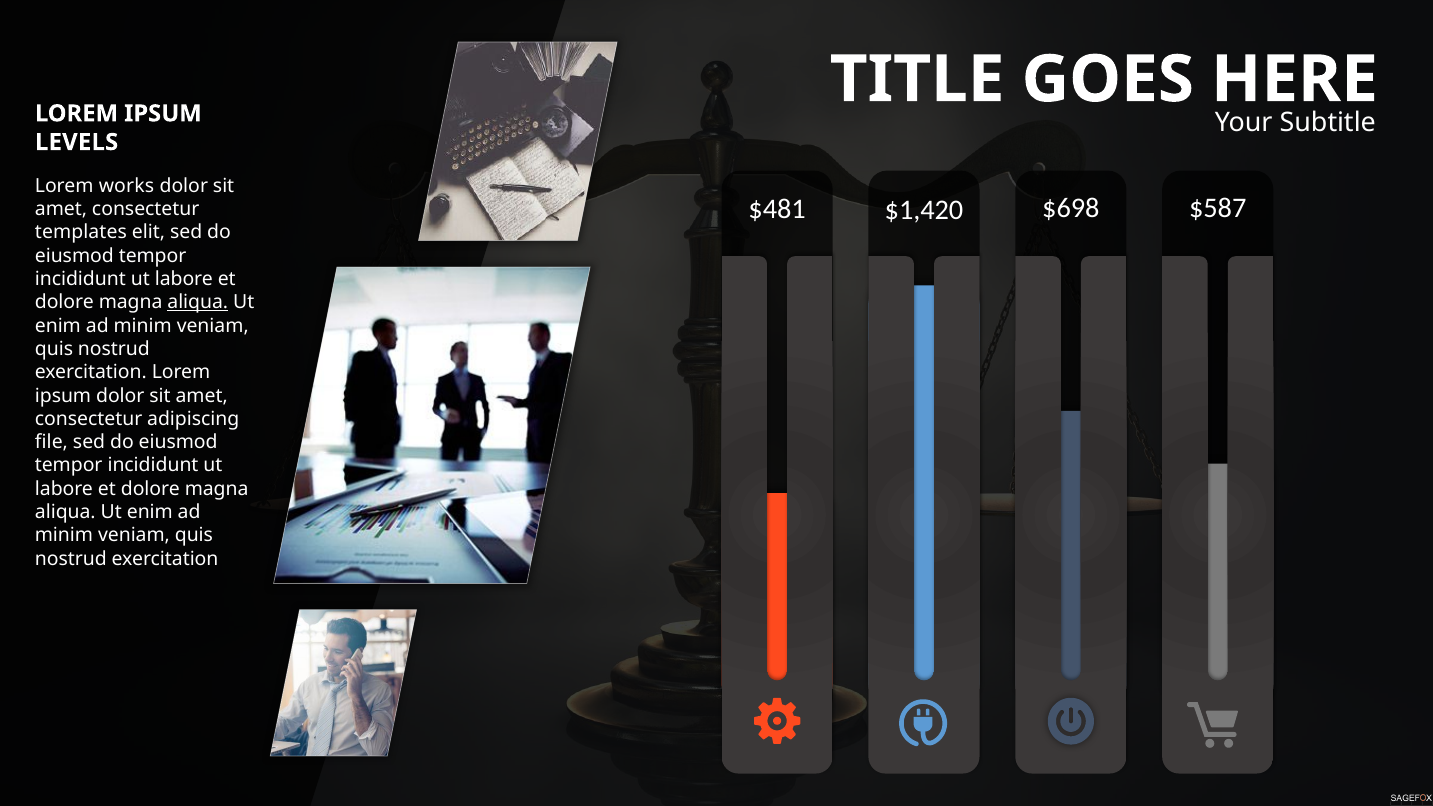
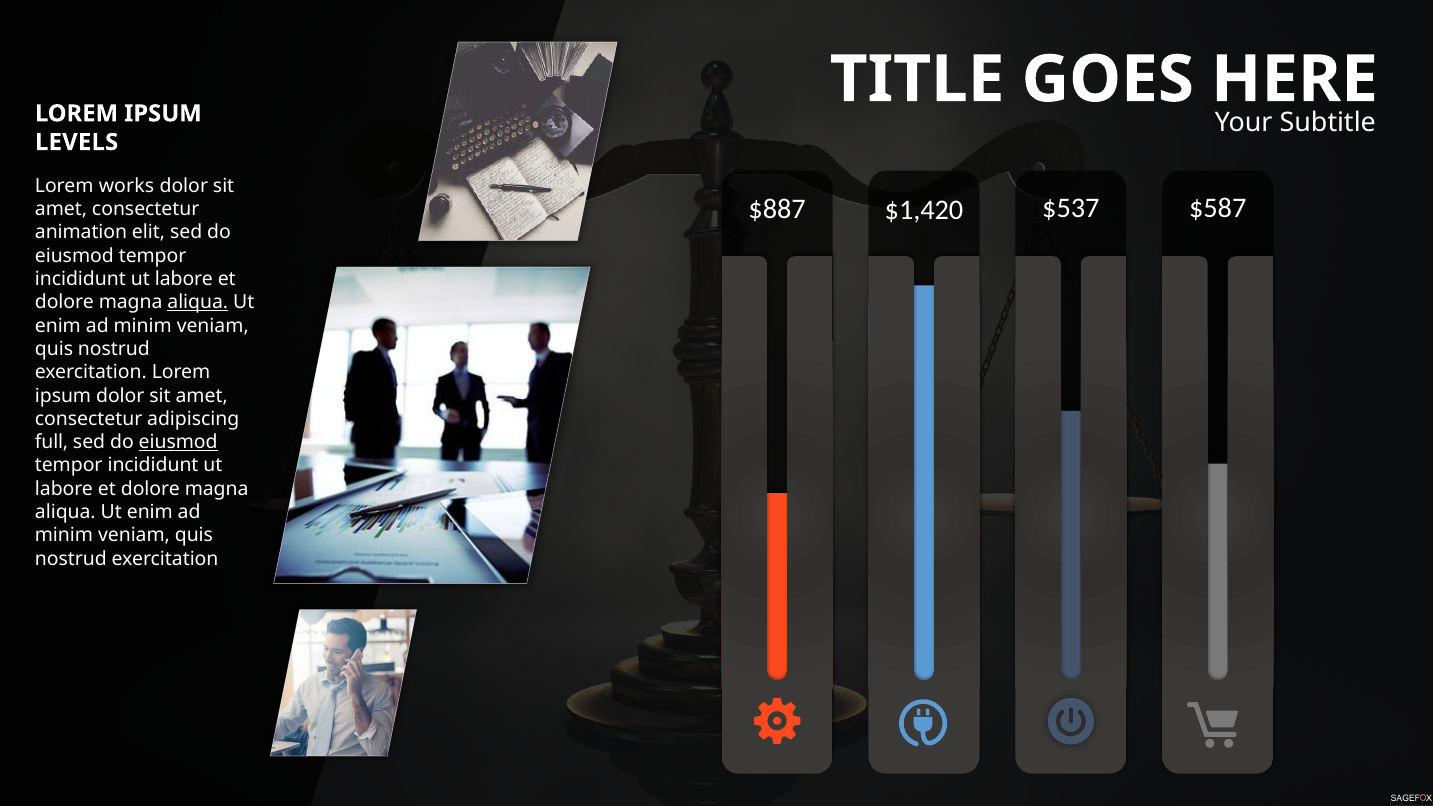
$481: $481 -> $887
$698: $698 -> $537
templates: templates -> animation
file: file -> full
eiusmod at (178, 442) underline: none -> present
